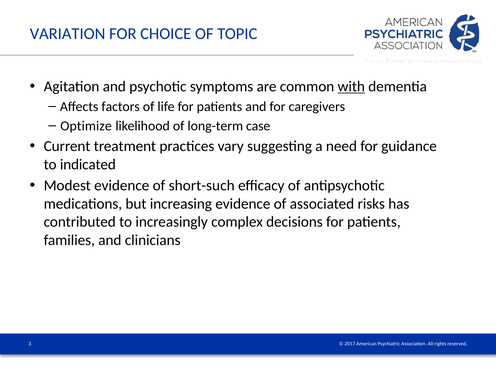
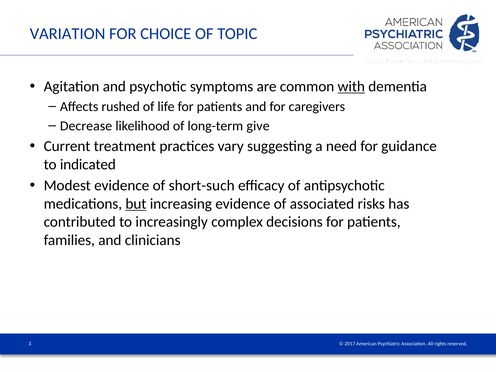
factors: factors -> rushed
Optimize: Optimize -> Decrease
case: case -> give
but underline: none -> present
